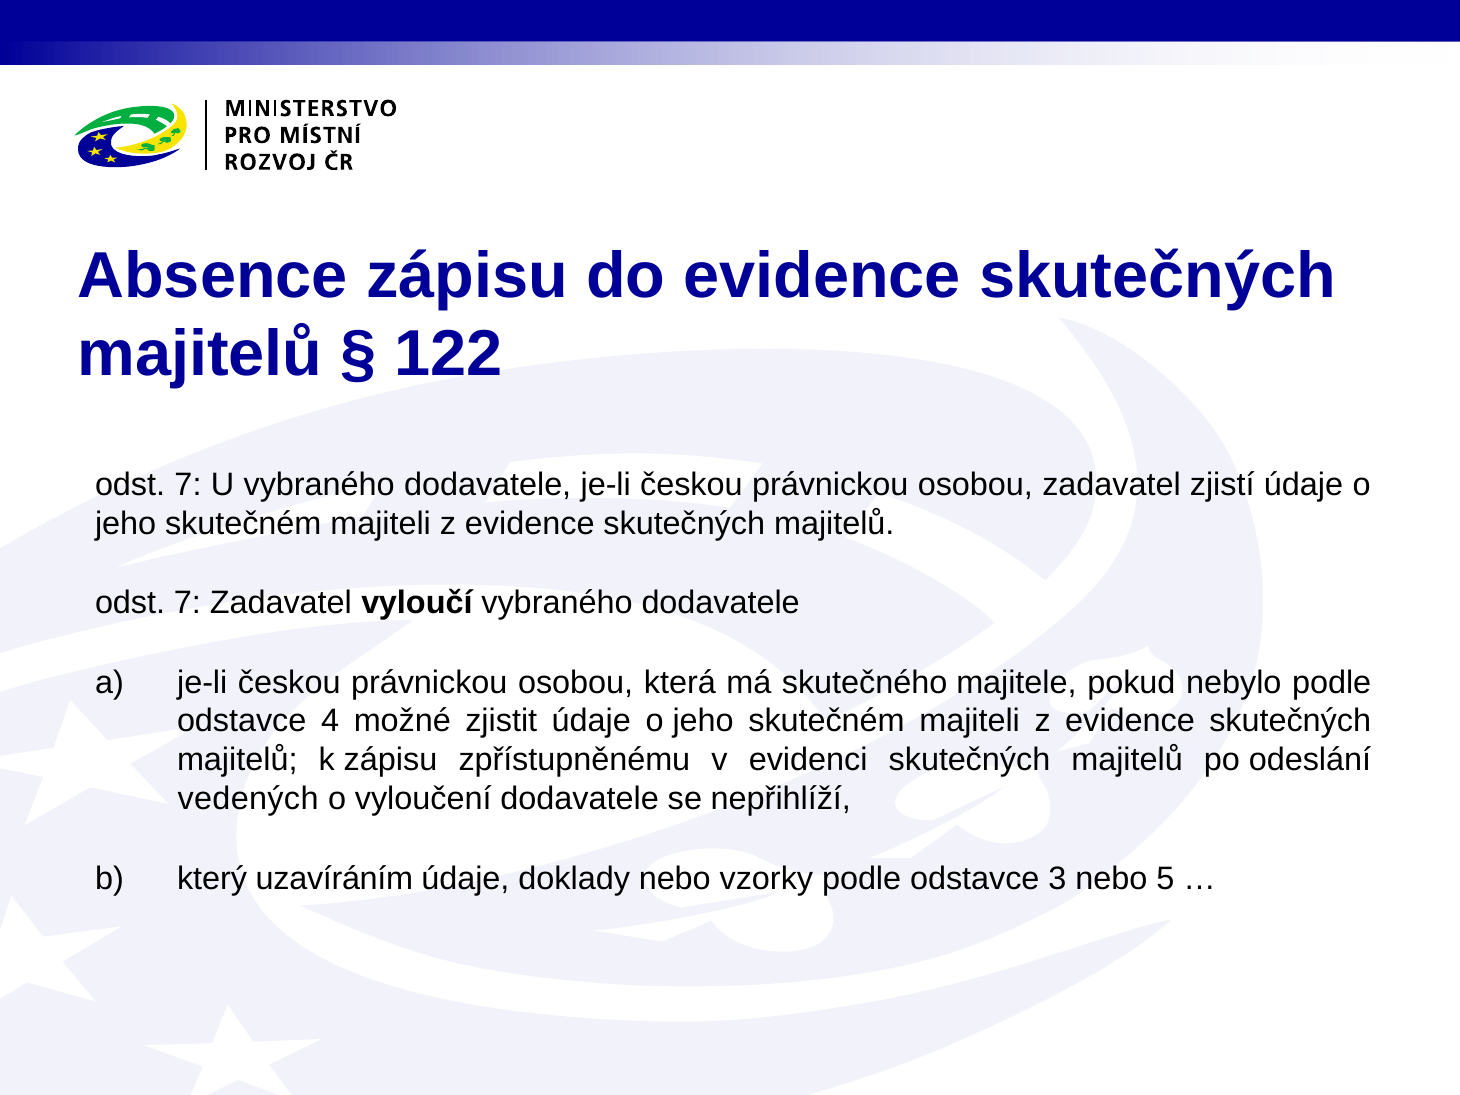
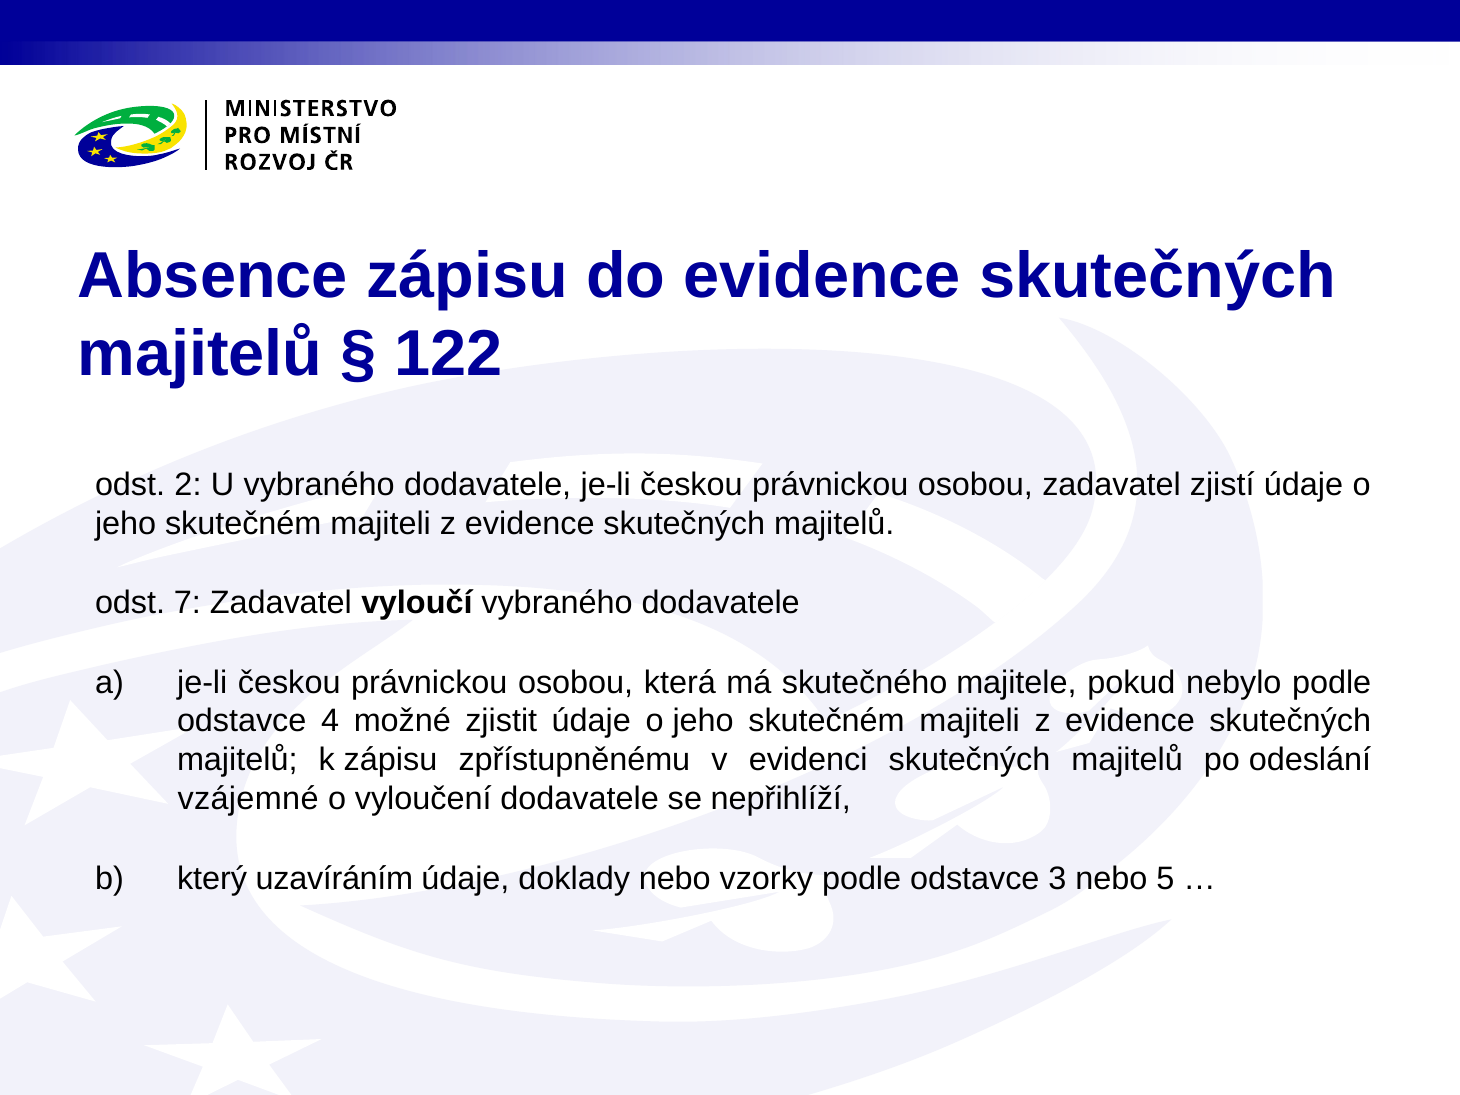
7 at (188, 484): 7 -> 2
vedených: vedených -> vzájemné
